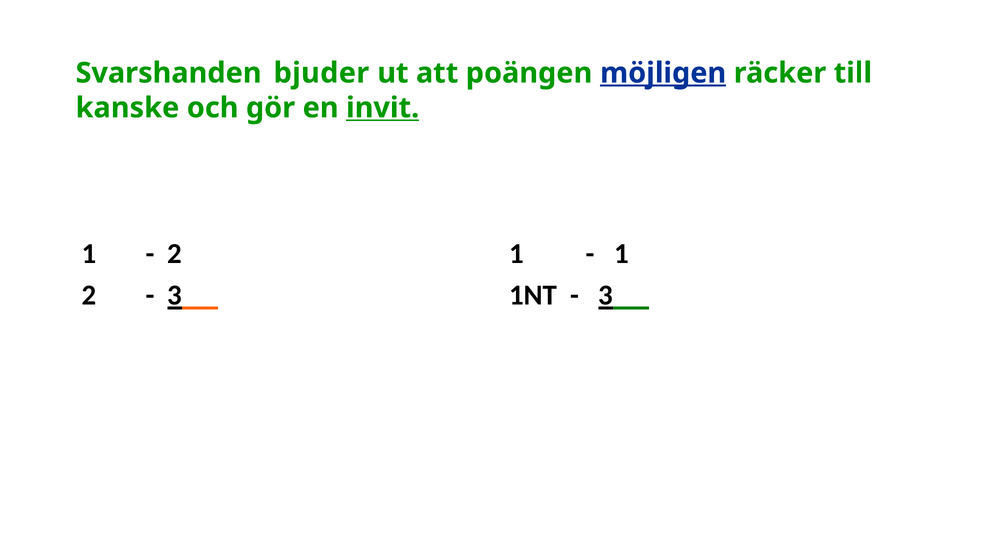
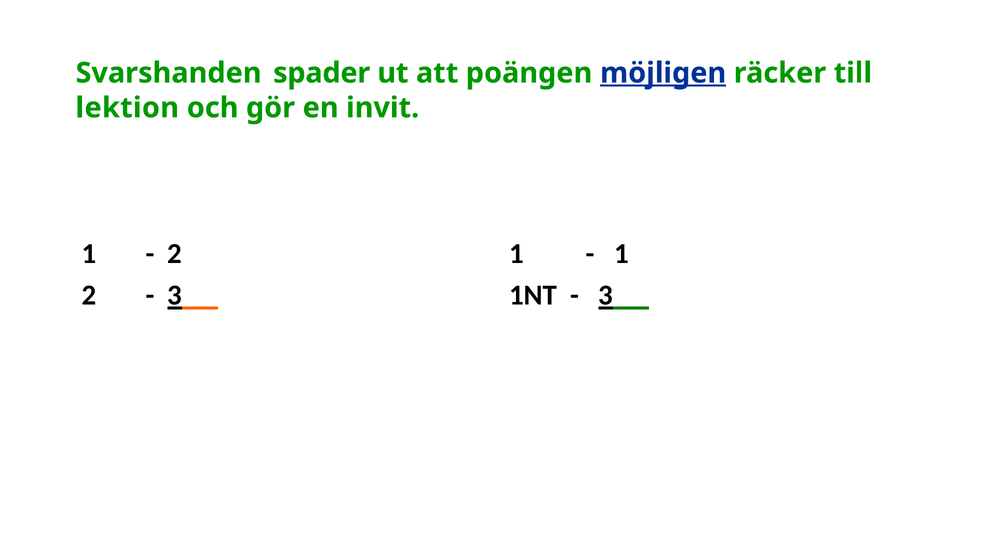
bjuder: bjuder -> spader
kanske: kanske -> lektion
invit underline: present -> none
